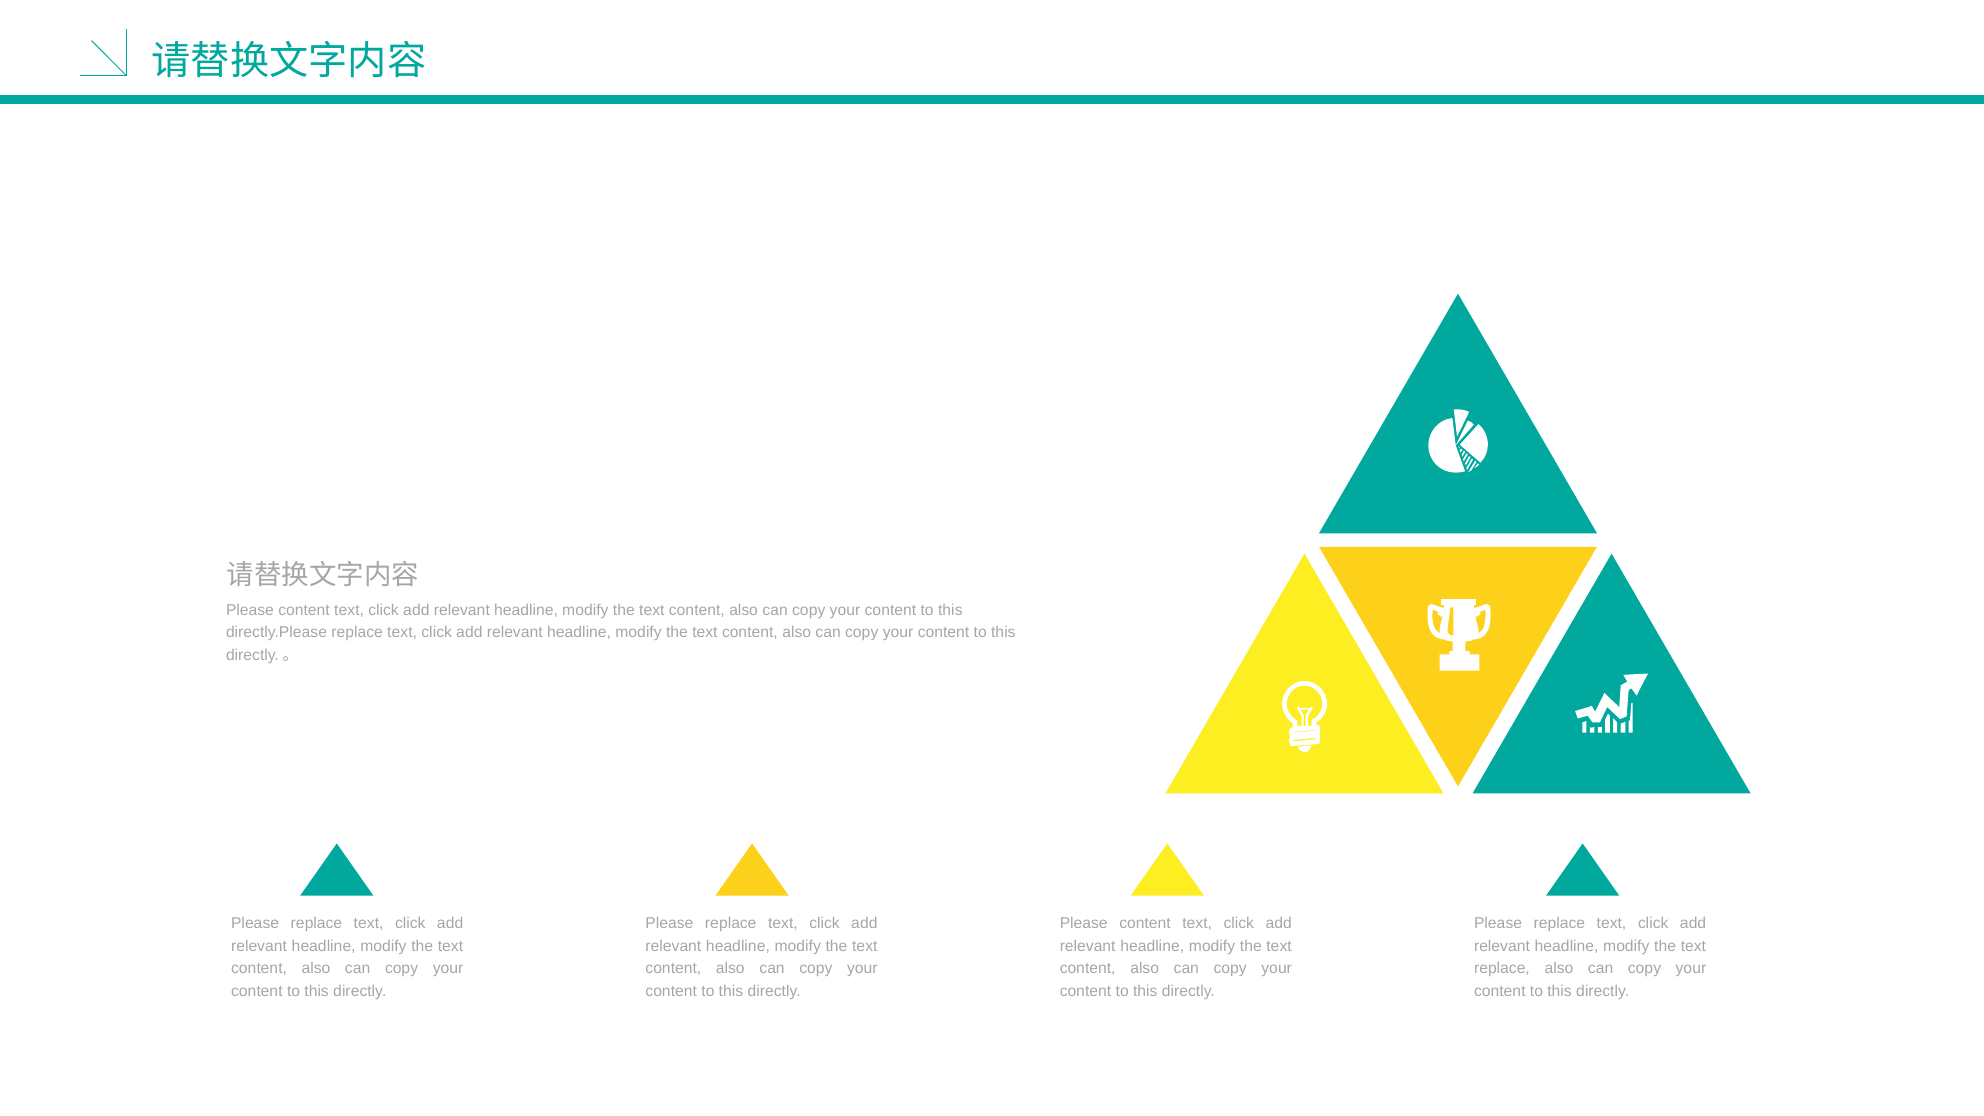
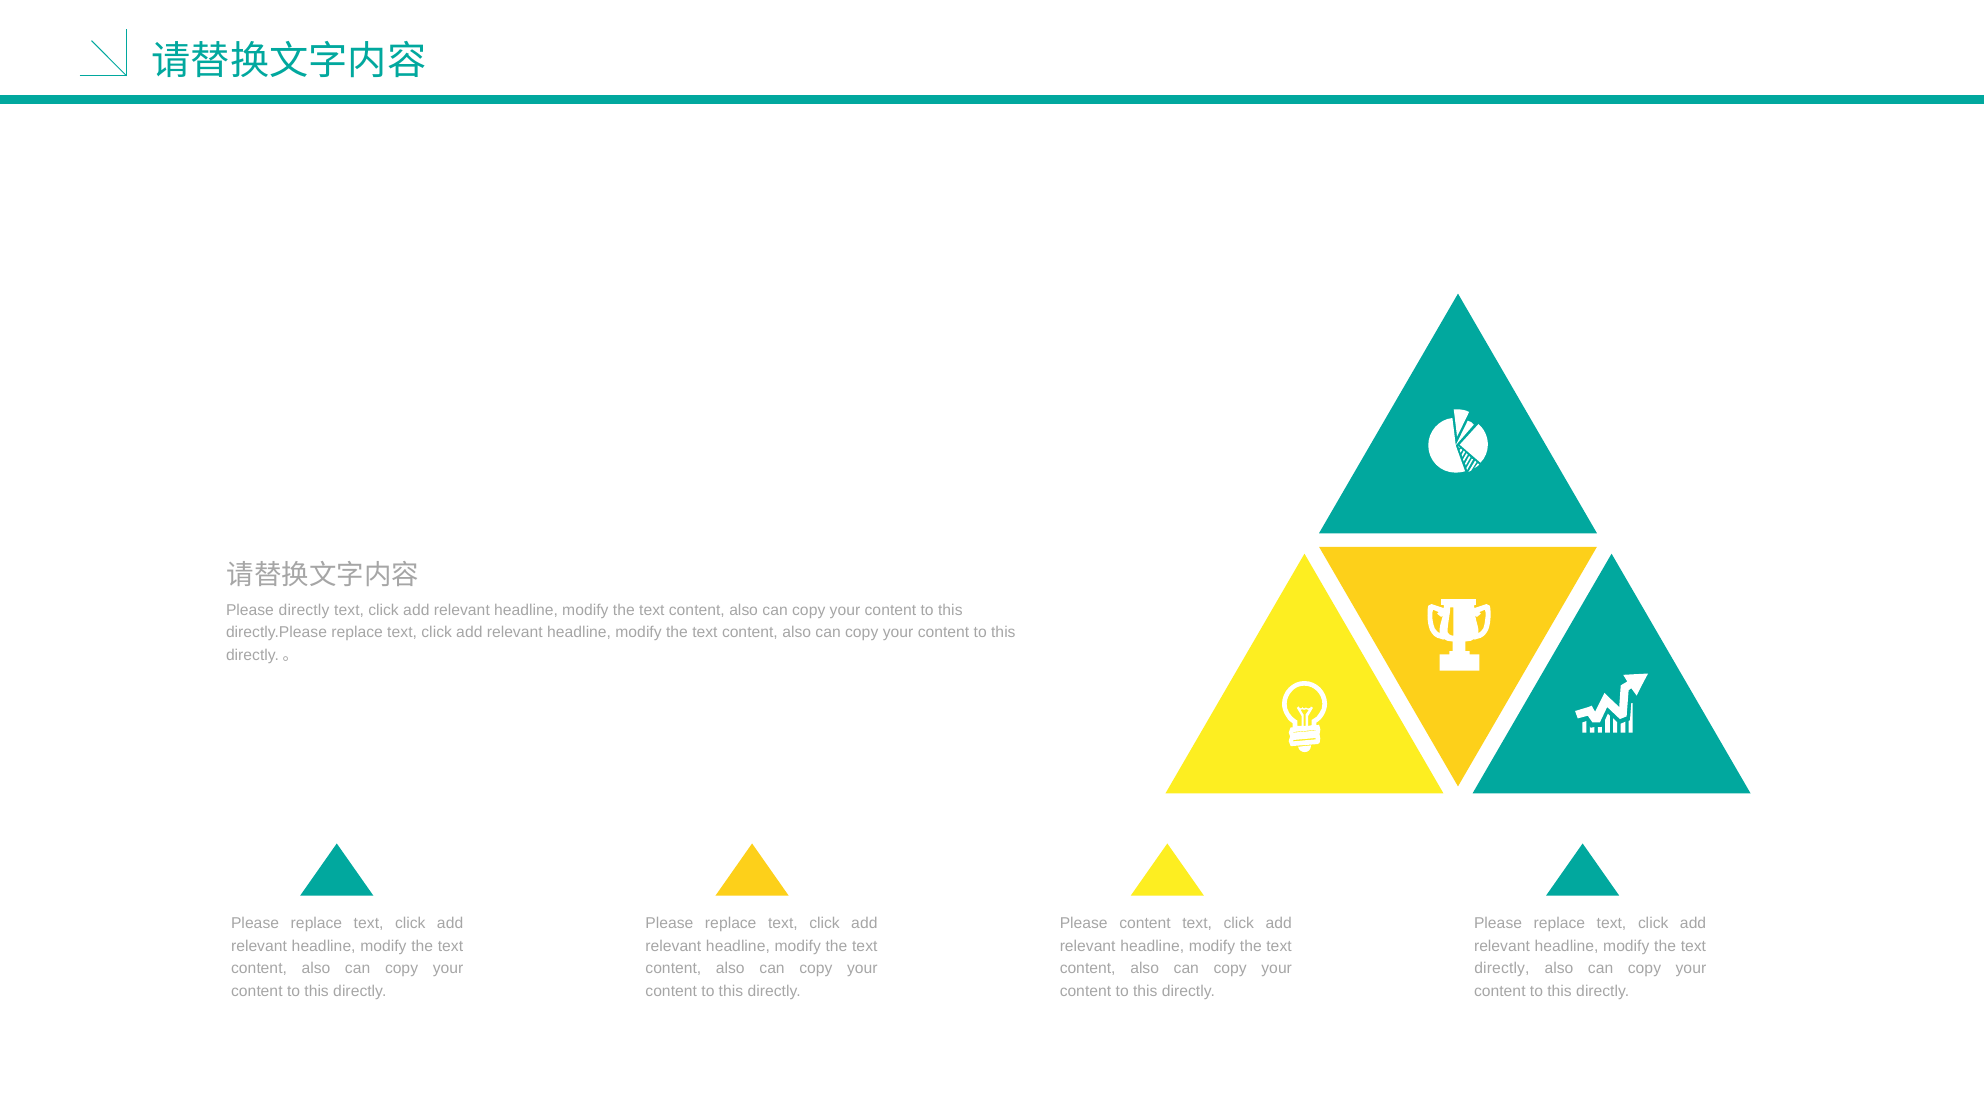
content at (304, 610): content -> directly
replace at (1502, 969): replace -> directly
